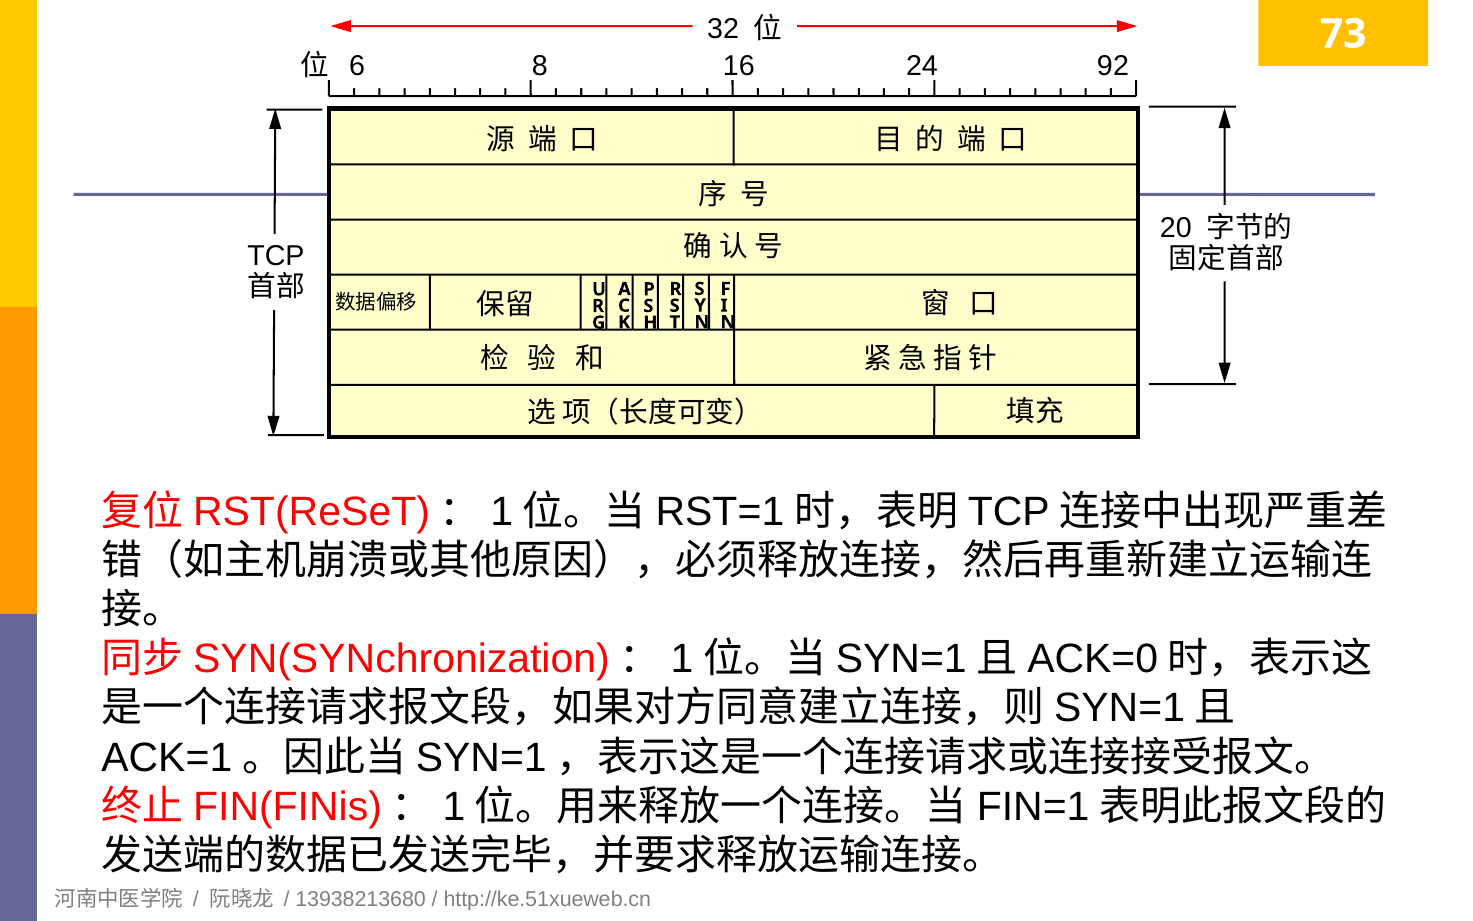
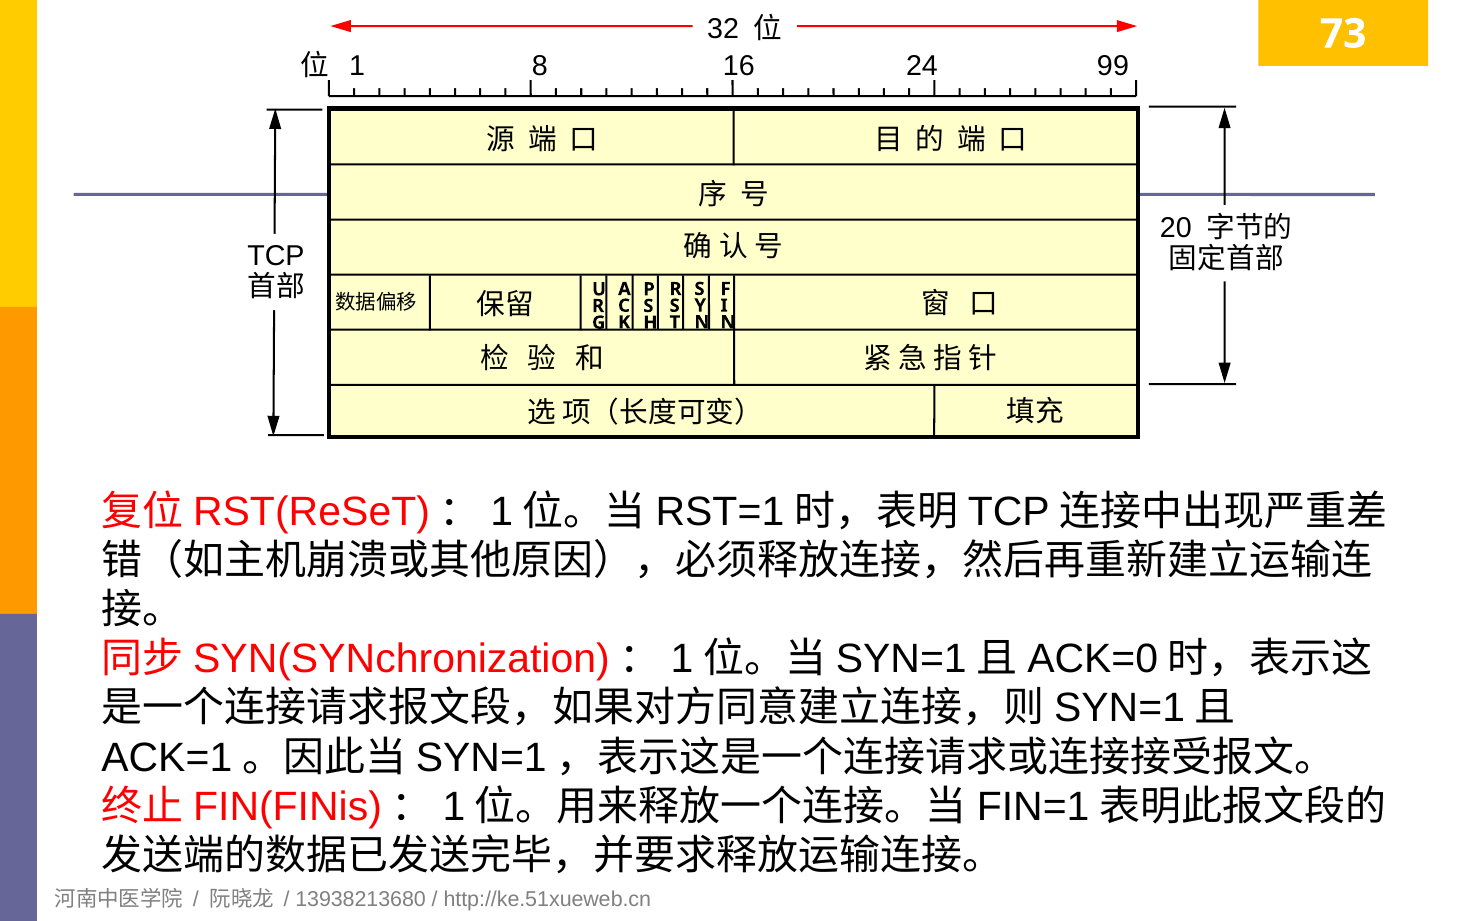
6: 6 -> 1
92: 92 -> 99
